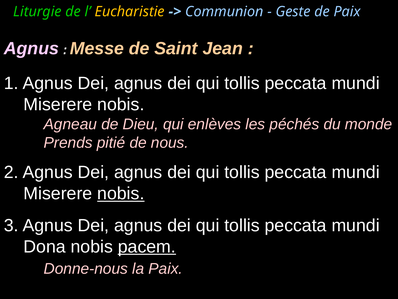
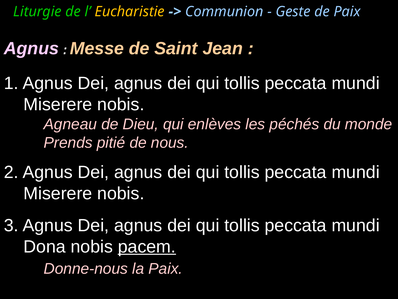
nobis at (121, 193) underline: present -> none
